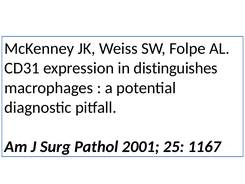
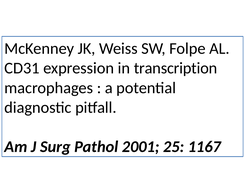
distinguishes: distinguishes -> transcription
